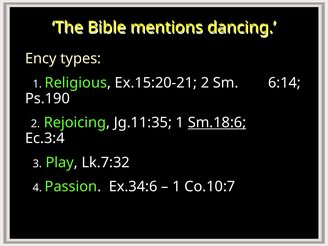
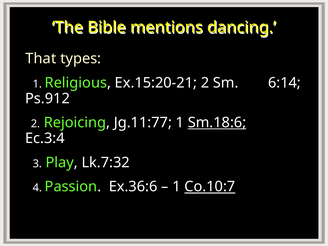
Ency: Ency -> That
Ps.190: Ps.190 -> Ps.912
Jg.11:35: Jg.11:35 -> Jg.11:77
Ex.34:6: Ex.34:6 -> Ex.36:6
Co.10:7 underline: none -> present
